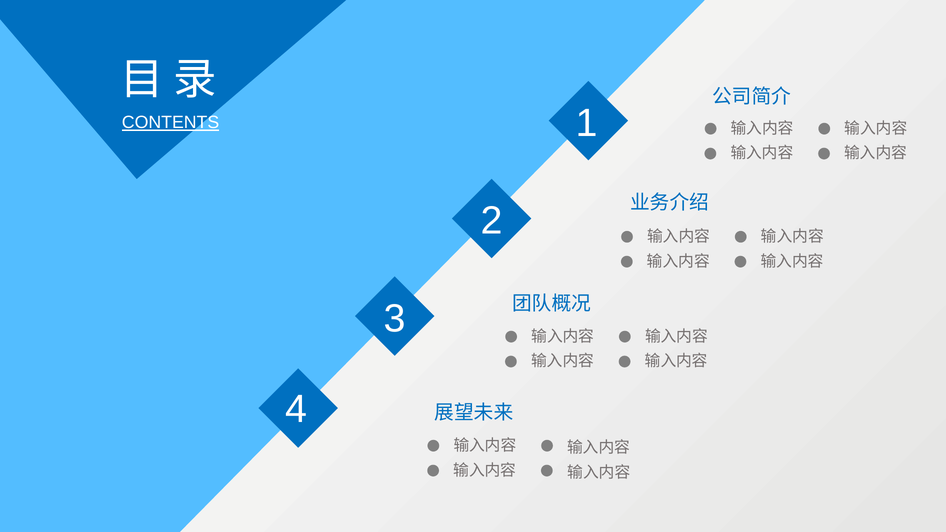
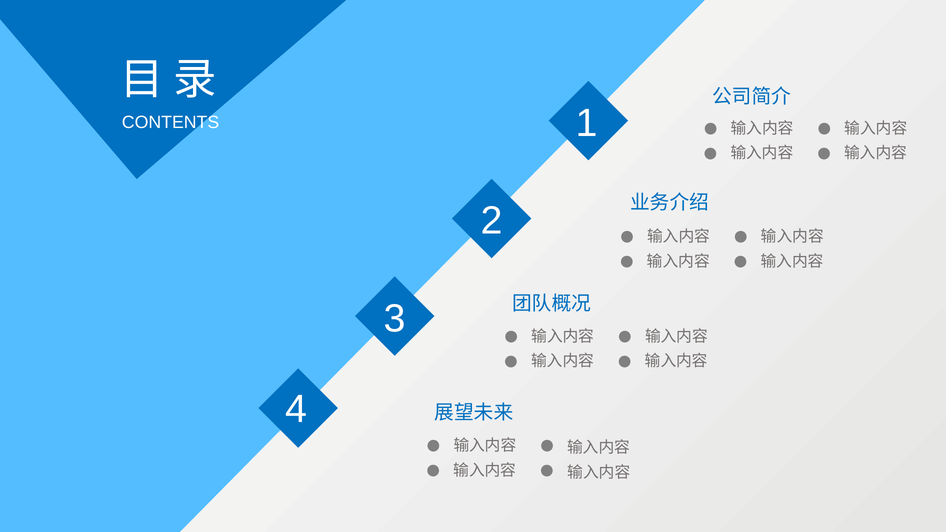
CONTENTS underline: present -> none
